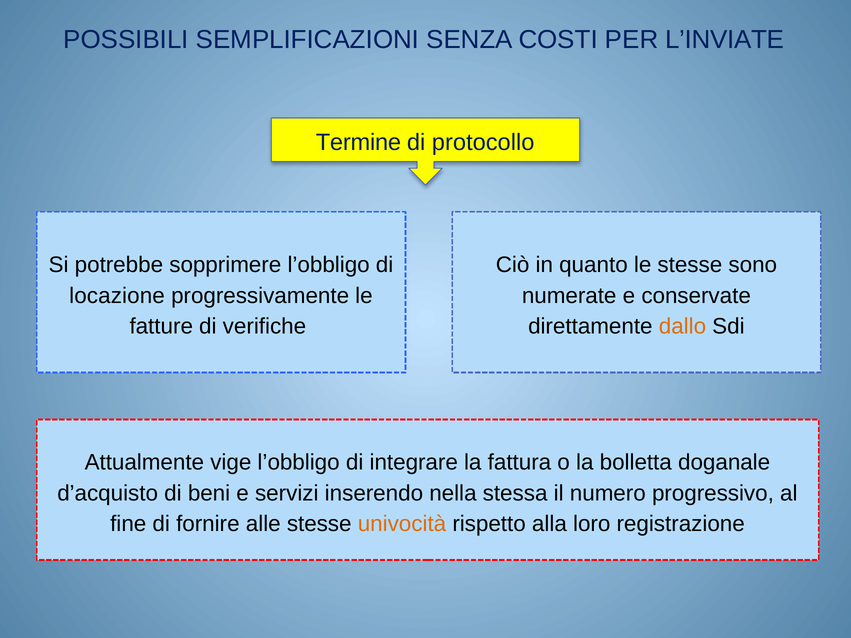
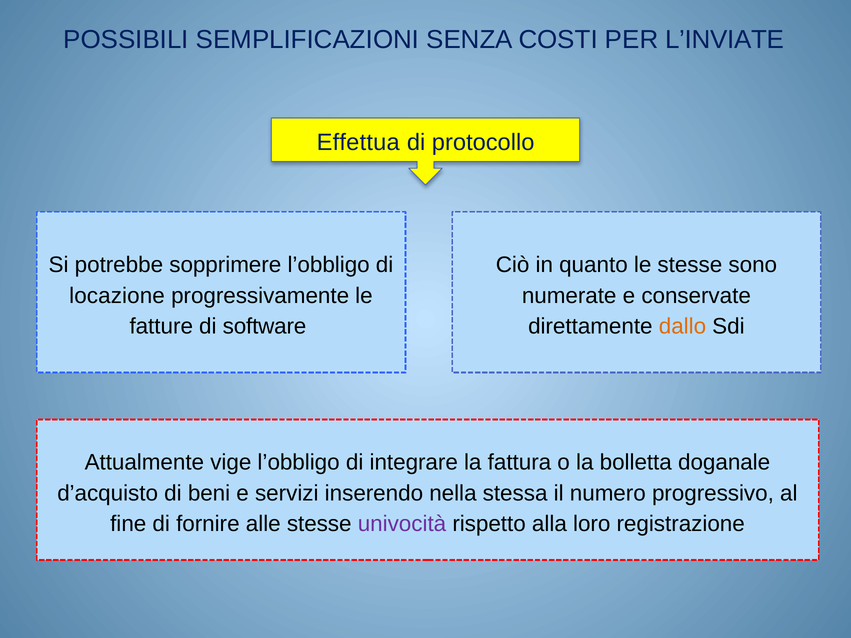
Termine: Termine -> Effettua
verifiche: verifiche -> software
univocità colour: orange -> purple
